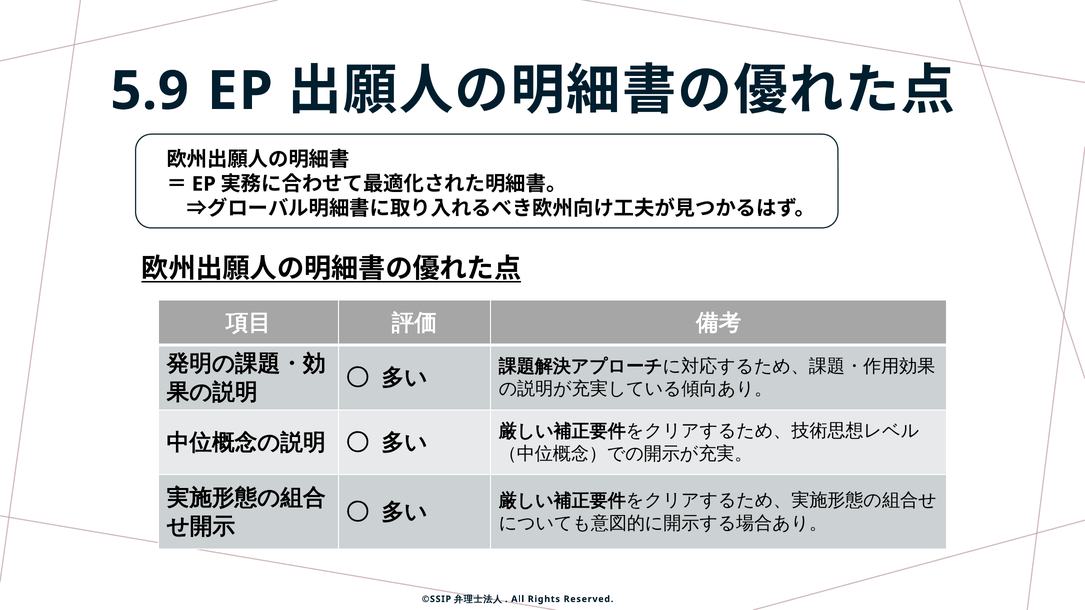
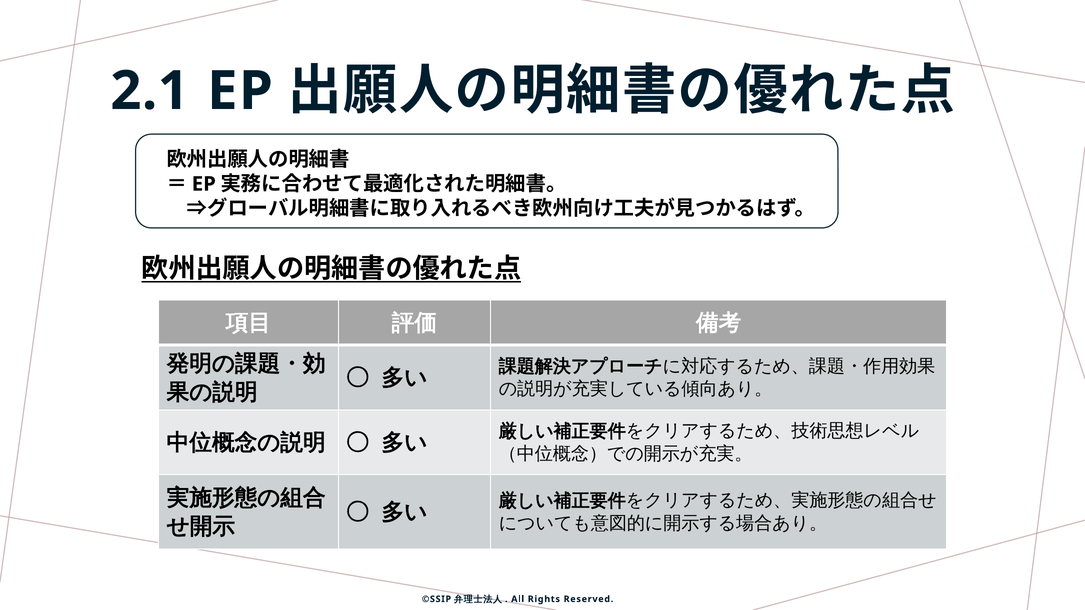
5.9: 5.9 -> 2.1
